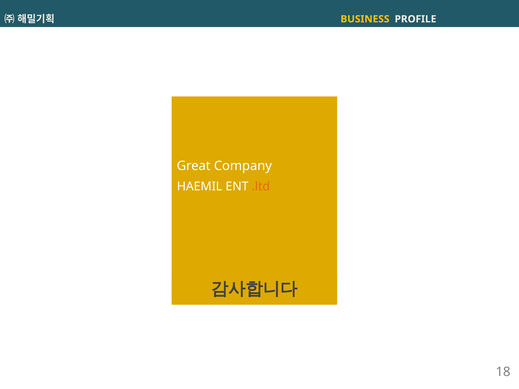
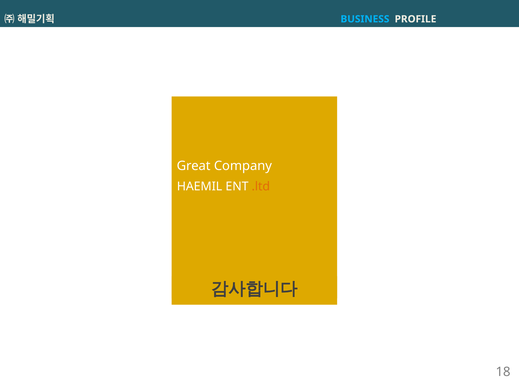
BUSINESS colour: yellow -> light blue
